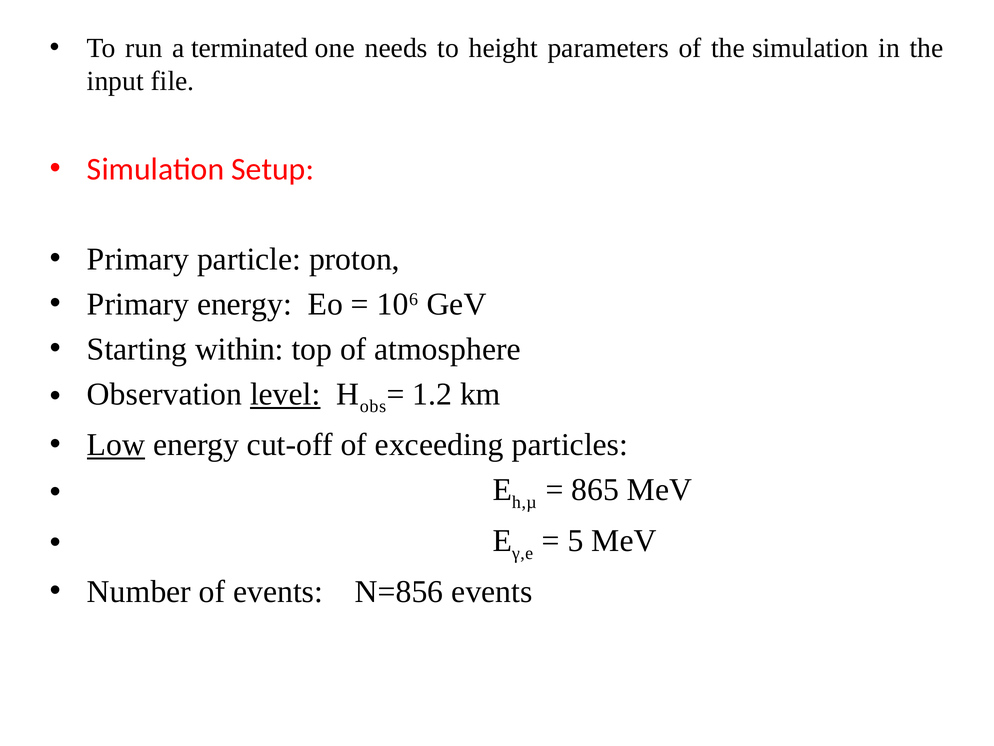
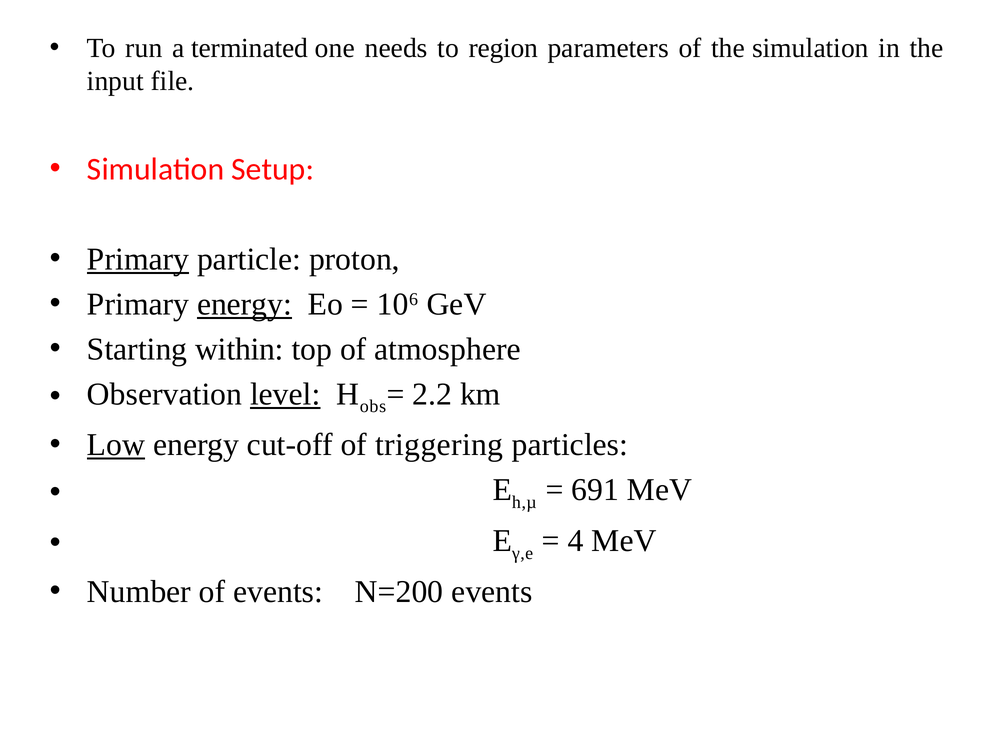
height: height -> region
Primary at (138, 259) underline: none -> present
energy at (244, 304) underline: none -> present
1.2: 1.2 -> 2.2
exceeding: exceeding -> triggering
865: 865 -> 691
5: 5 -> 4
N=856: N=856 -> N=200
